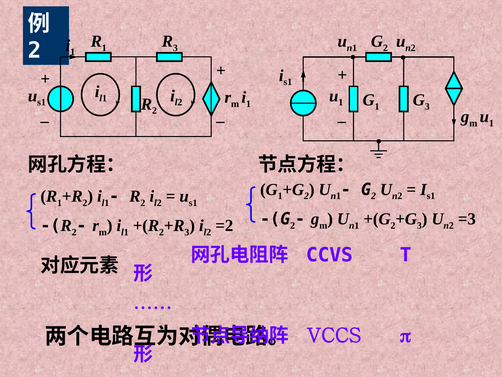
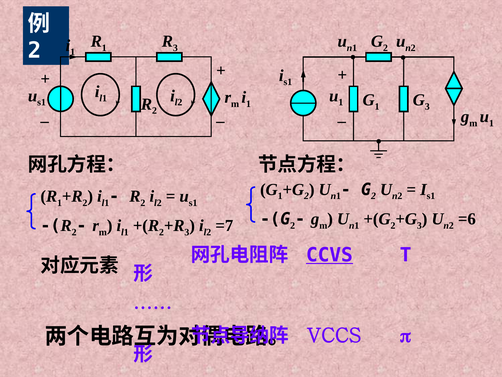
=3: =3 -> =6
=2: =2 -> =7
CCVS underline: none -> present
